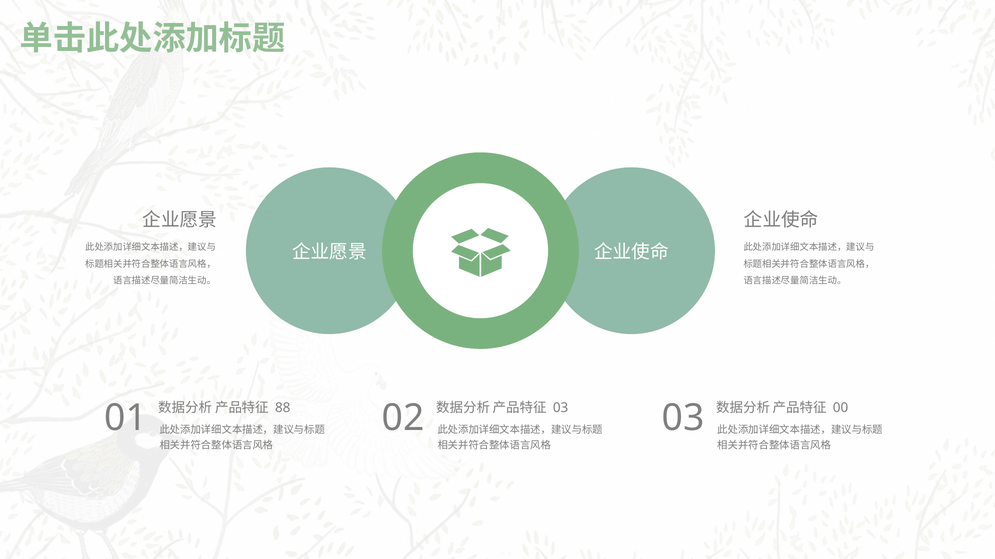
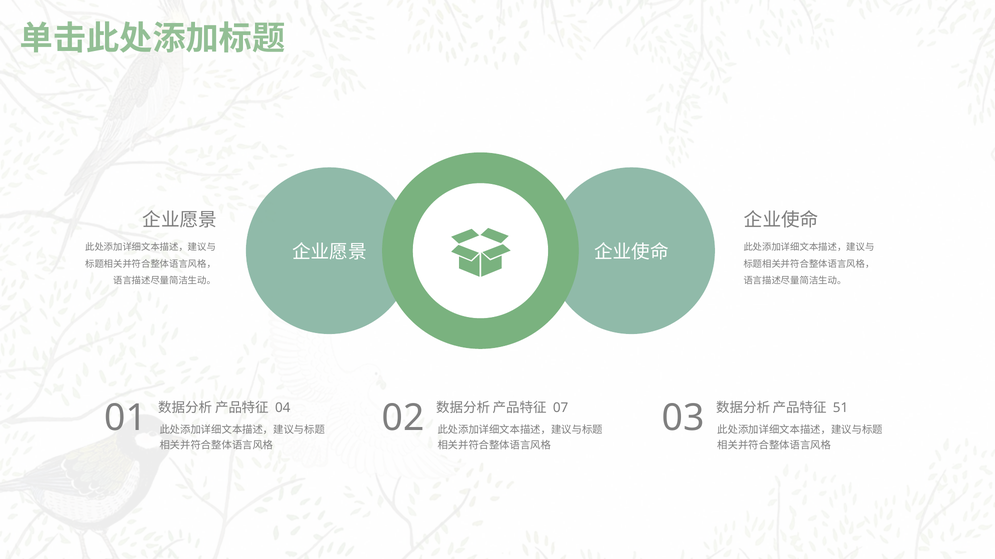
88: 88 -> 04
03 at (561, 408): 03 -> 07
00: 00 -> 51
